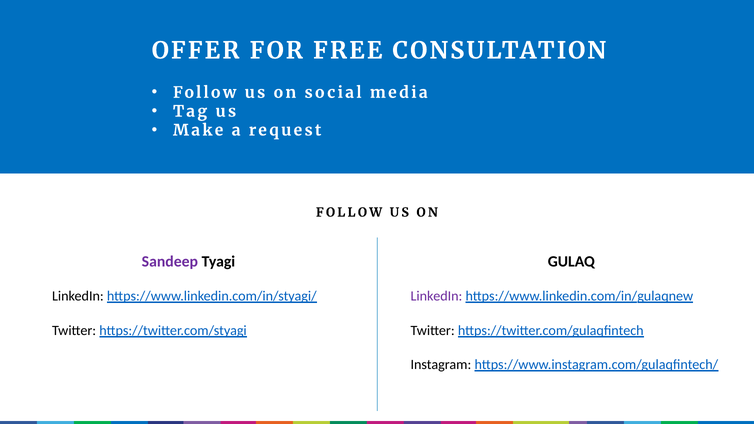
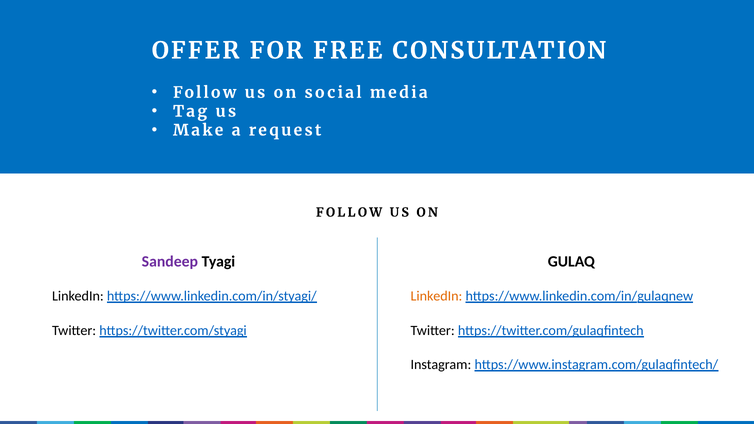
LinkedIn at (436, 296) colour: purple -> orange
